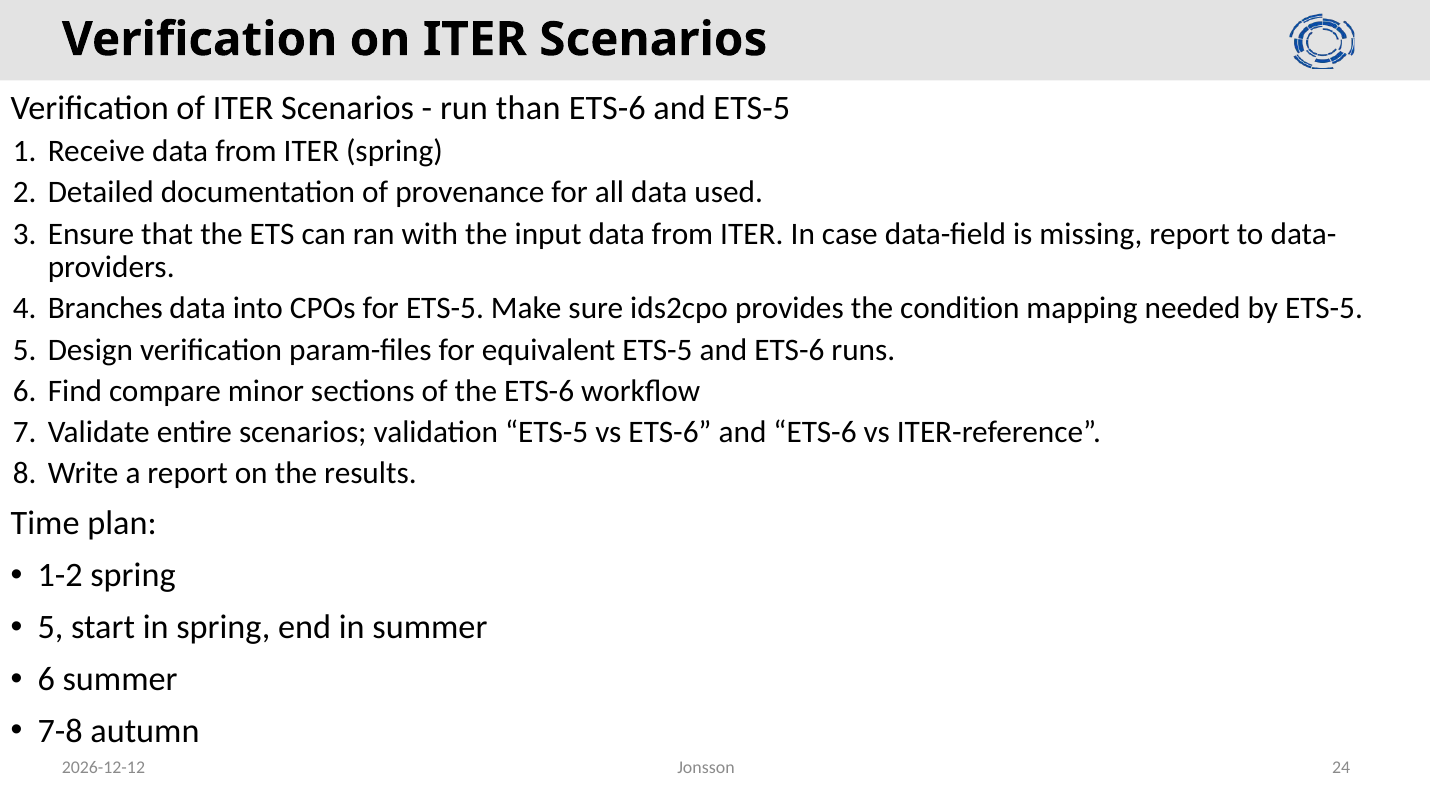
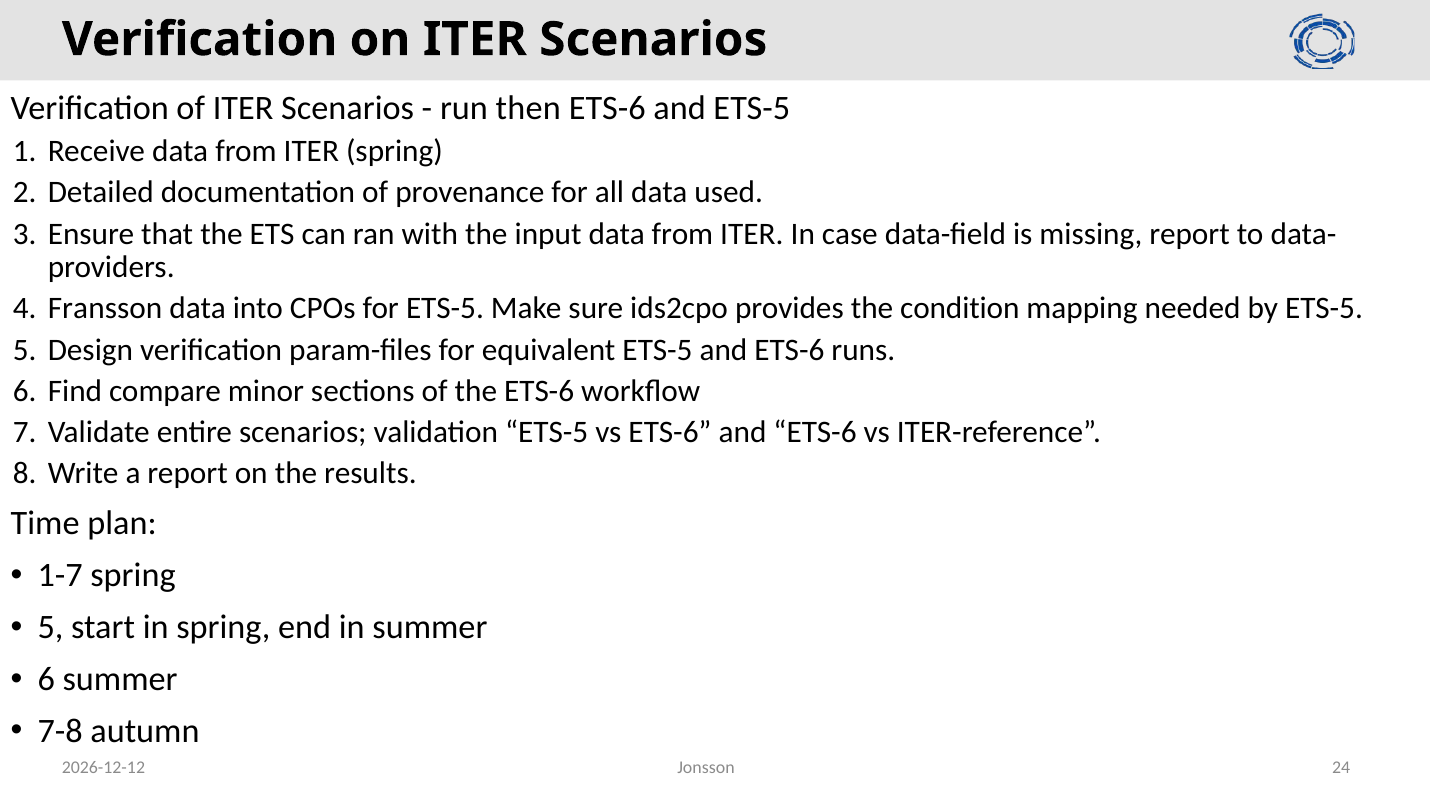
than: than -> then
Branches: Branches -> Fransson
1-2: 1-2 -> 1-7
